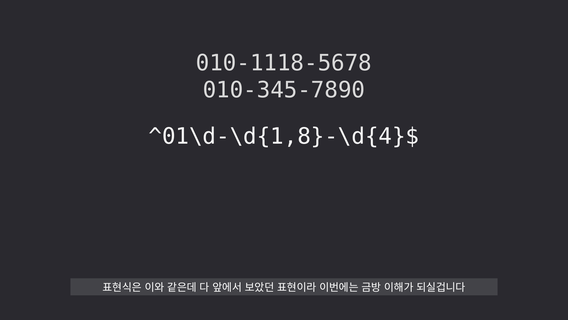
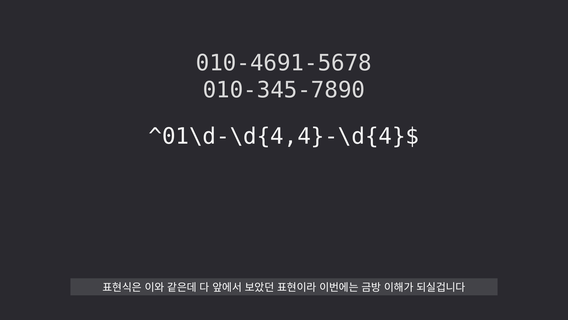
010-1118-5678: 010-1118-5678 -> 010-4691-5678
^01\d-\d{1,8}-\d{4}$: ^01\d-\d{1,8}-\d{4}$ -> ^01\d-\d{4,4}-\d{4}$
